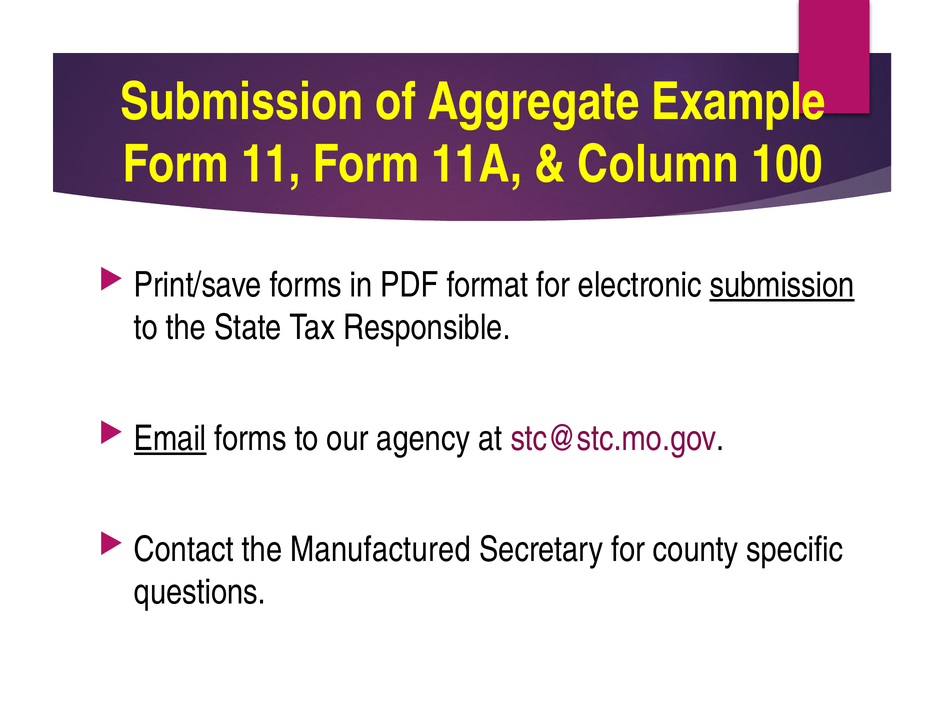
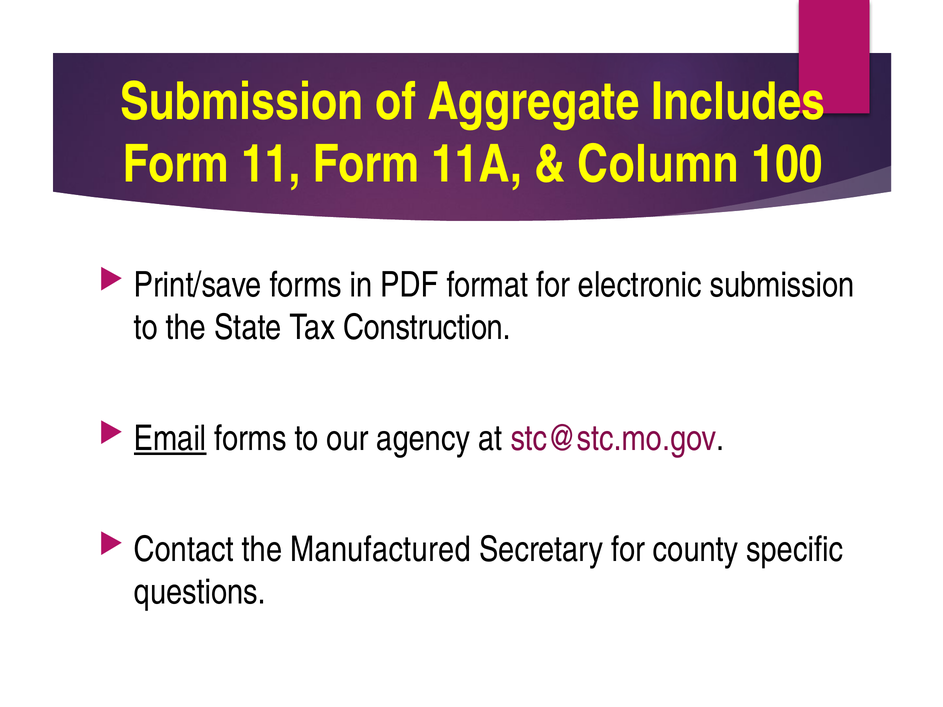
Example: Example -> Includes
submission at (782, 285) underline: present -> none
Responsible: Responsible -> Construction
